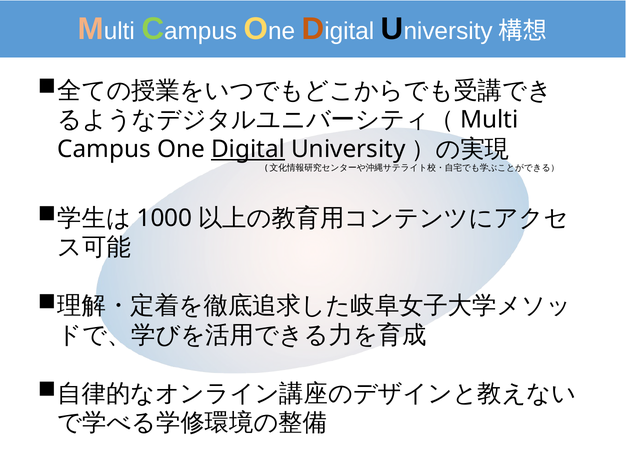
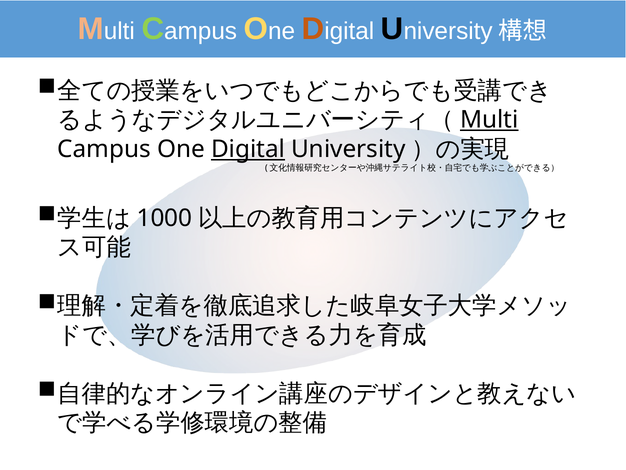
Multi underline: none -> present
